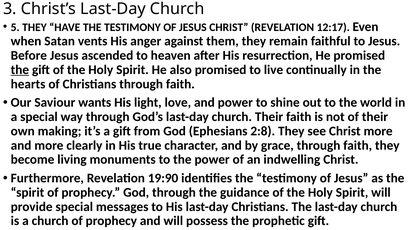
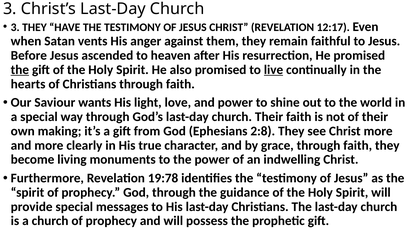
5 at (15, 27): 5 -> 3
live underline: none -> present
19:90: 19:90 -> 19:78
